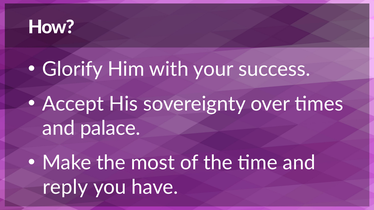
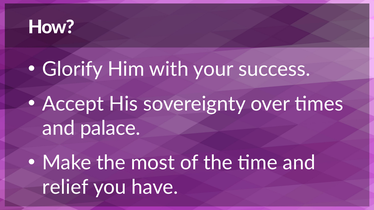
reply: reply -> relief
